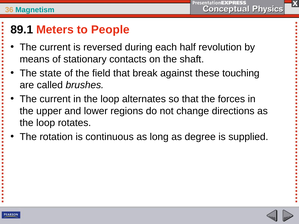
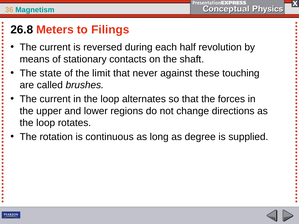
89.1: 89.1 -> 26.8
People: People -> Filings
field: field -> limit
break: break -> never
